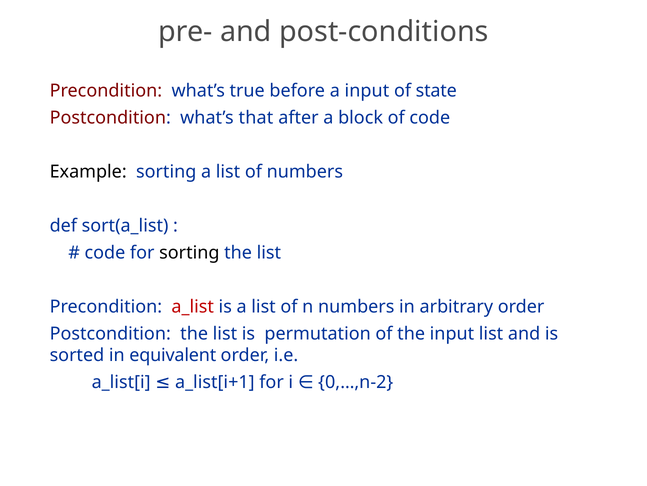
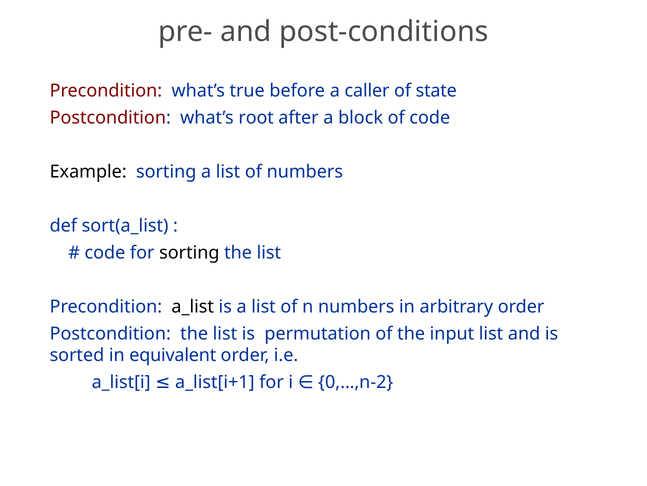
a input: input -> caller
that: that -> root
a_list colour: red -> black
